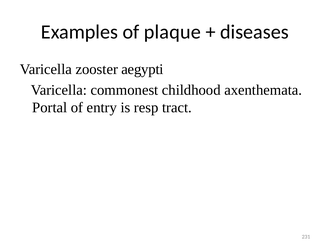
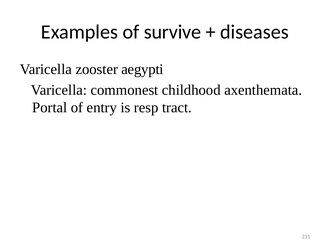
plaque: plaque -> survive
